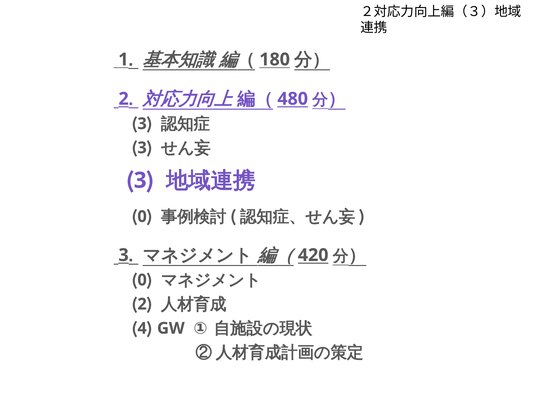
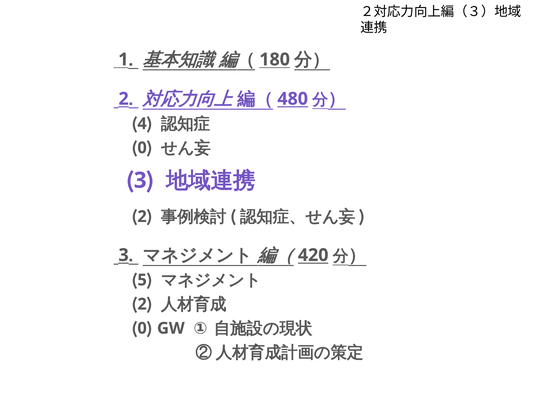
3 at (142, 124): 3 -> 4
3 at (142, 148): 3 -> 0
0 at (142, 217): 0 -> 2
0 at (142, 280): 0 -> 5
4 at (142, 328): 4 -> 0
